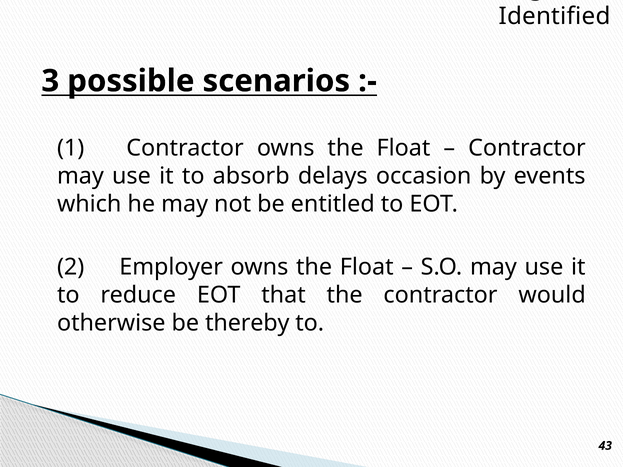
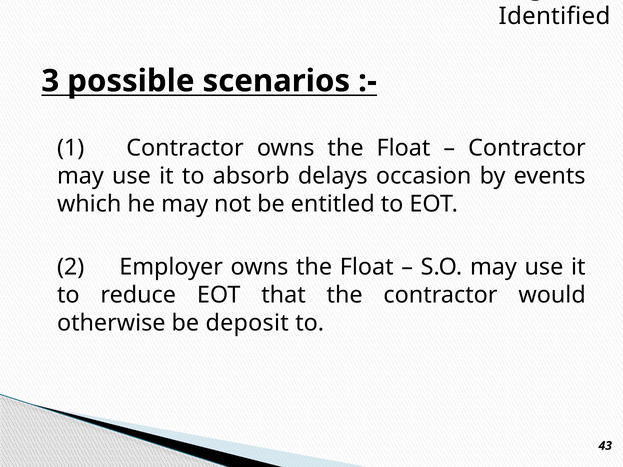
thereby: thereby -> deposit
